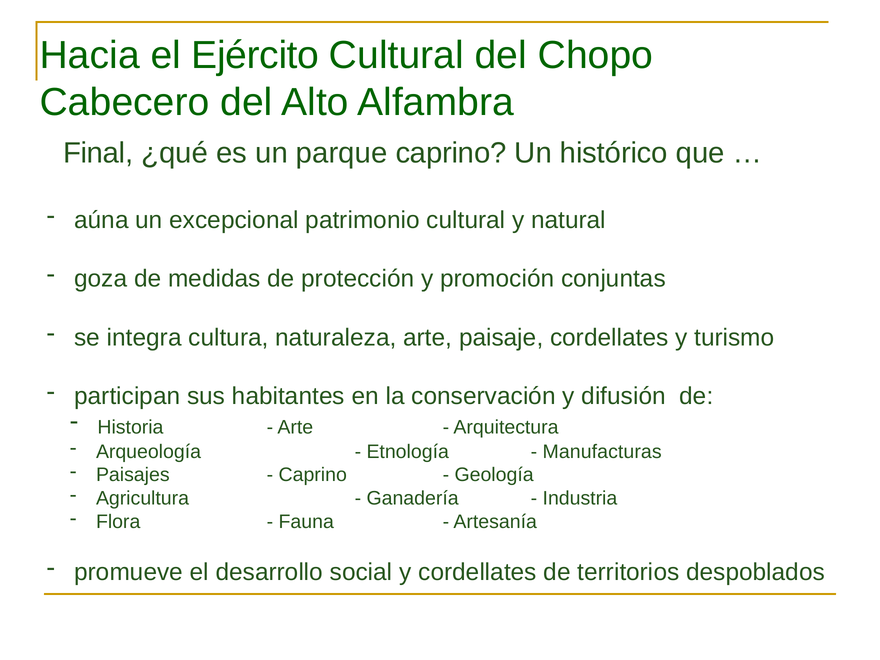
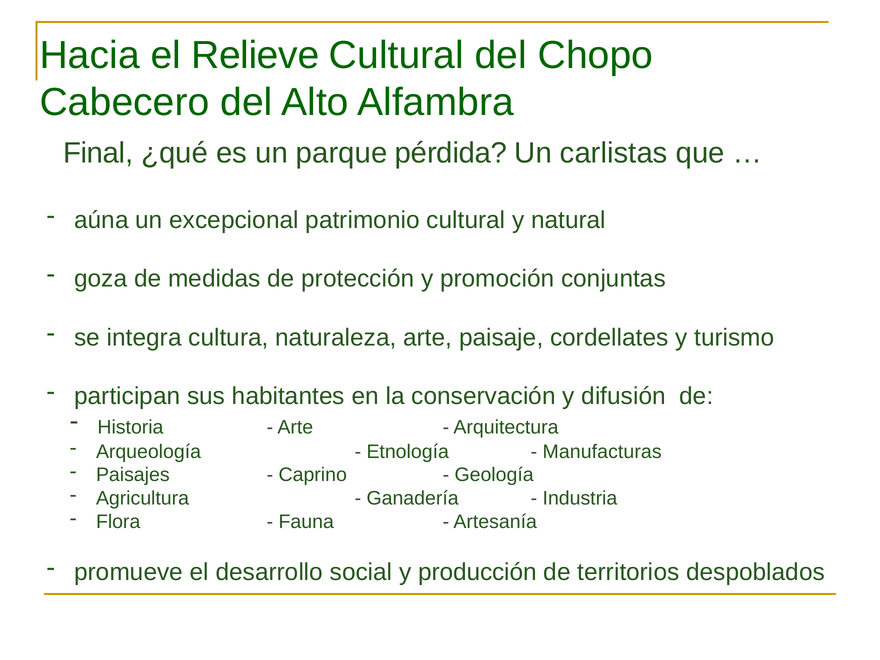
Ejército: Ejército -> Relieve
parque caprino: caprino -> pérdida
histórico: histórico -> carlistas
y cordellates: cordellates -> producción
